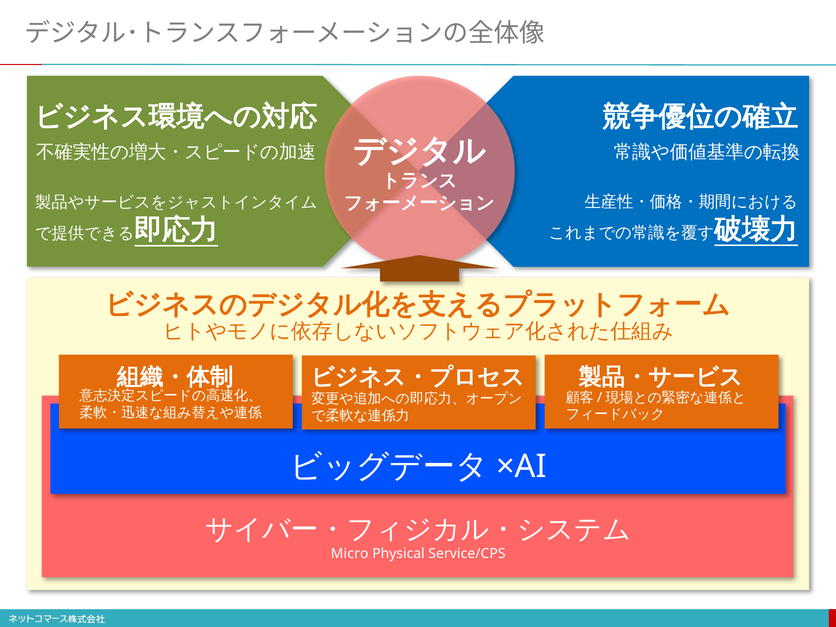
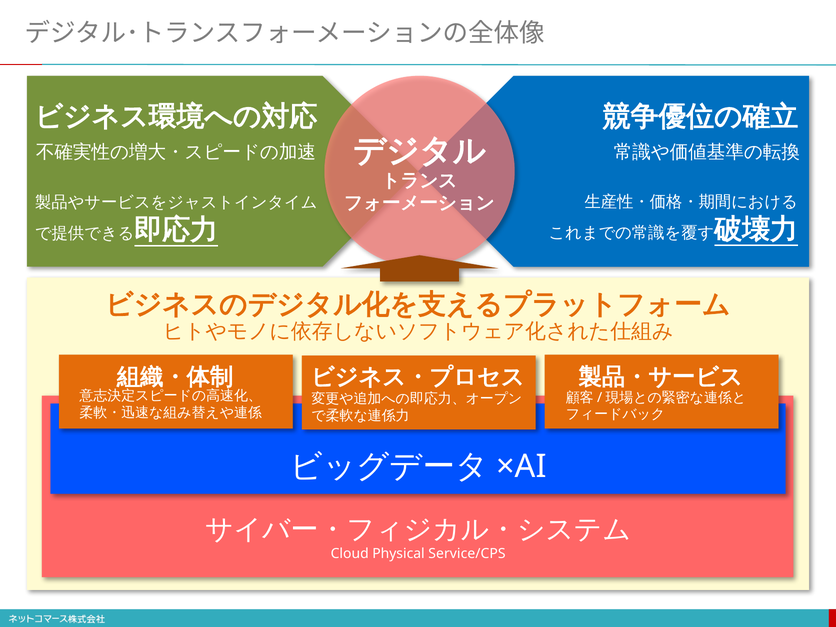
Micro: Micro -> Cloud
